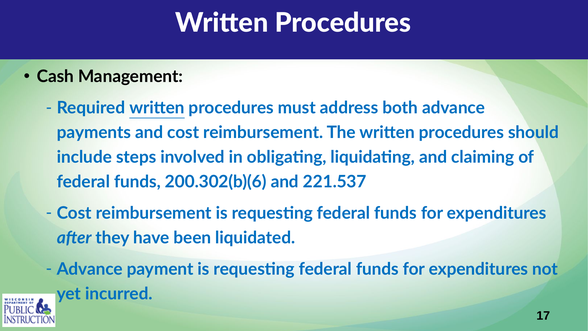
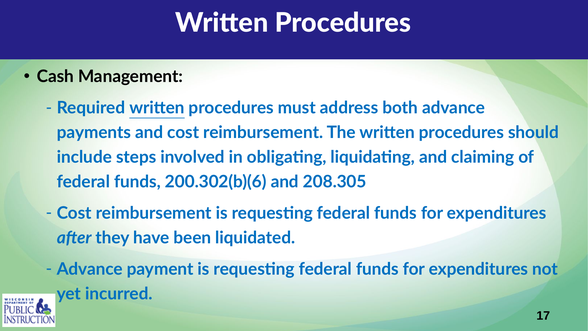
221.537: 221.537 -> 208.305
